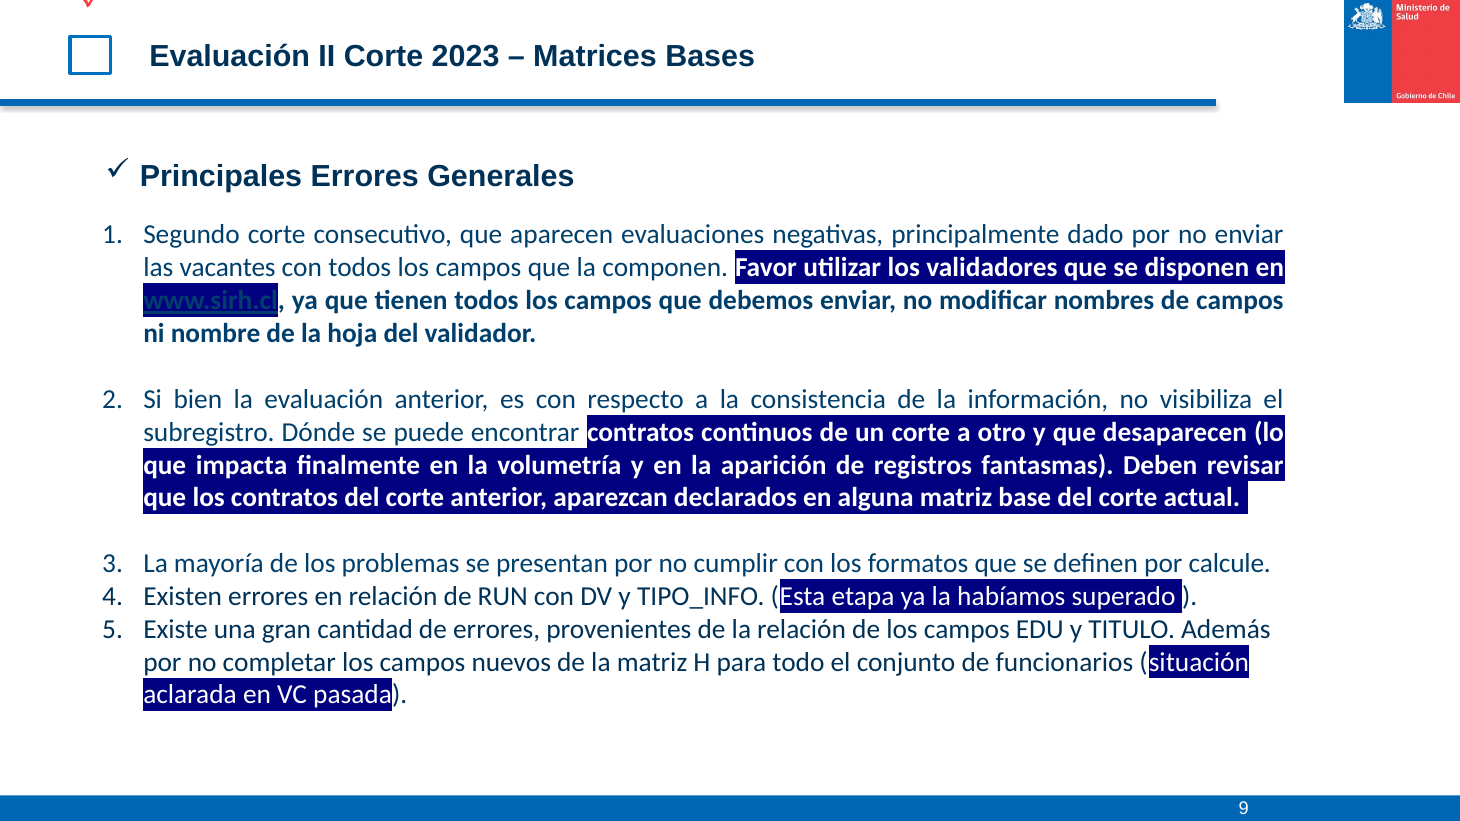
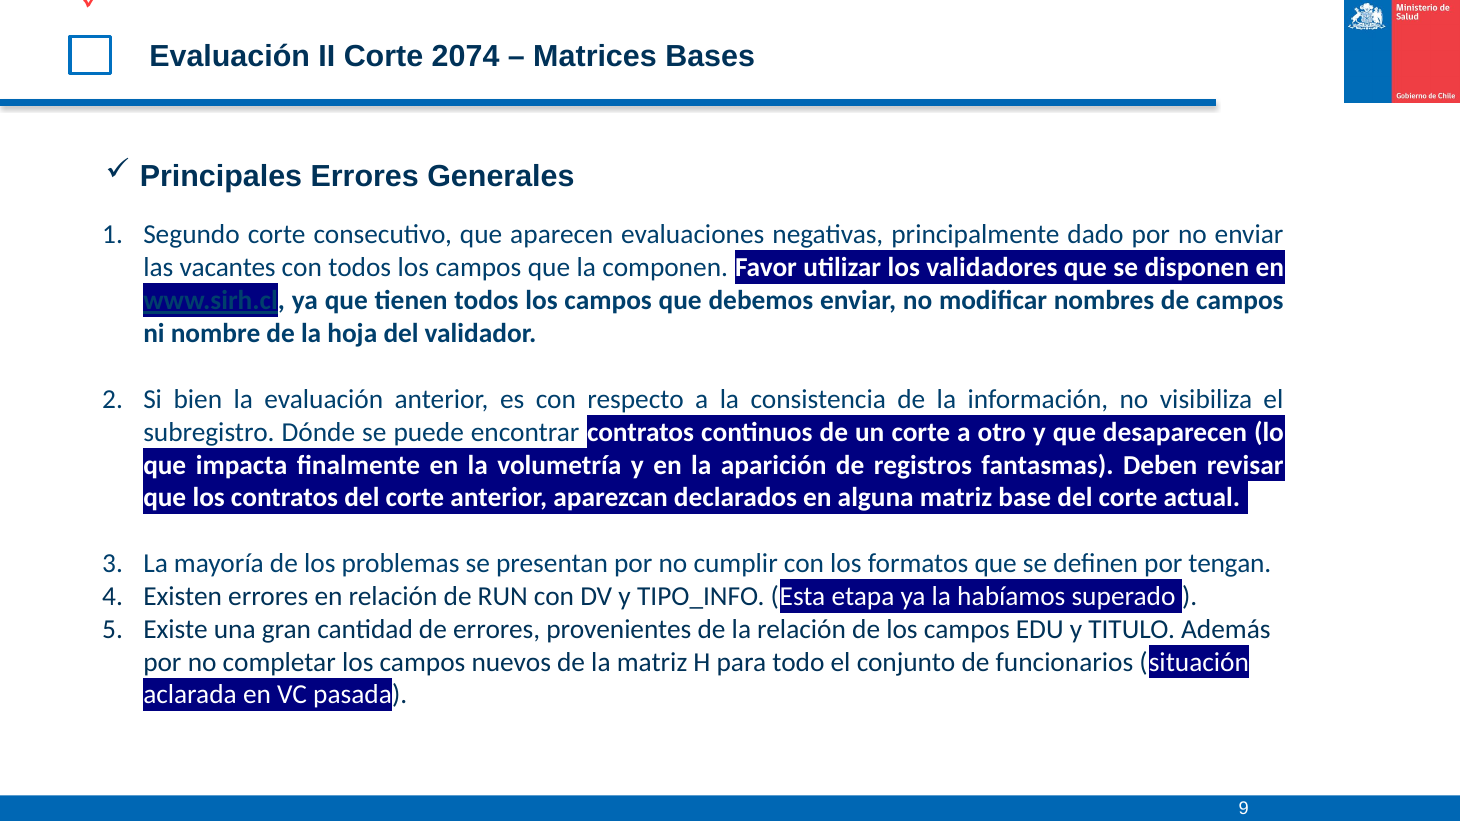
2023: 2023 -> 2074
calcule: calcule -> tengan
